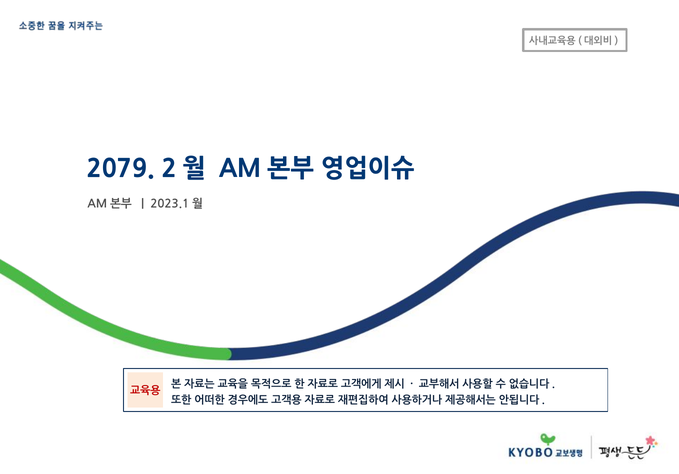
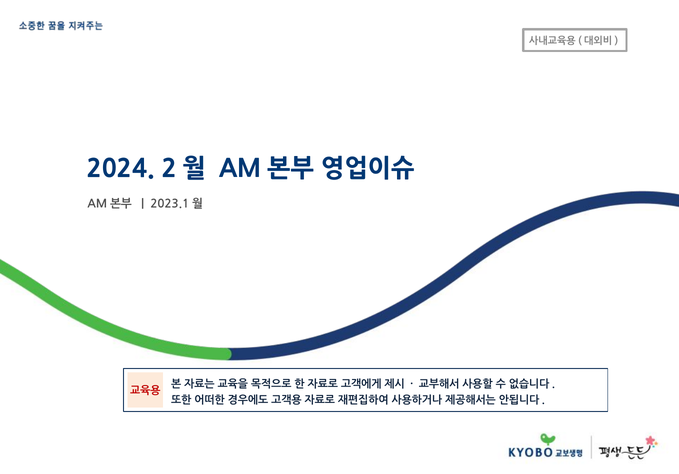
2079: 2079 -> 2024
